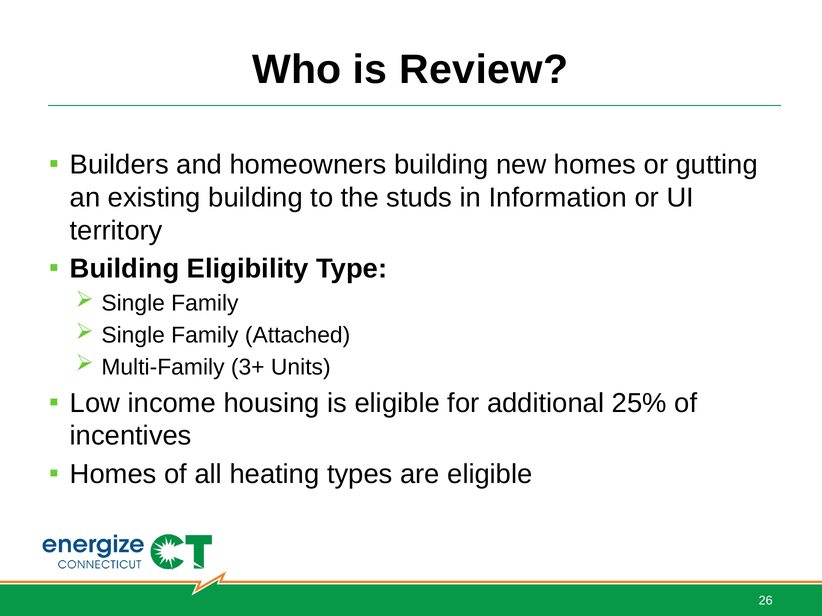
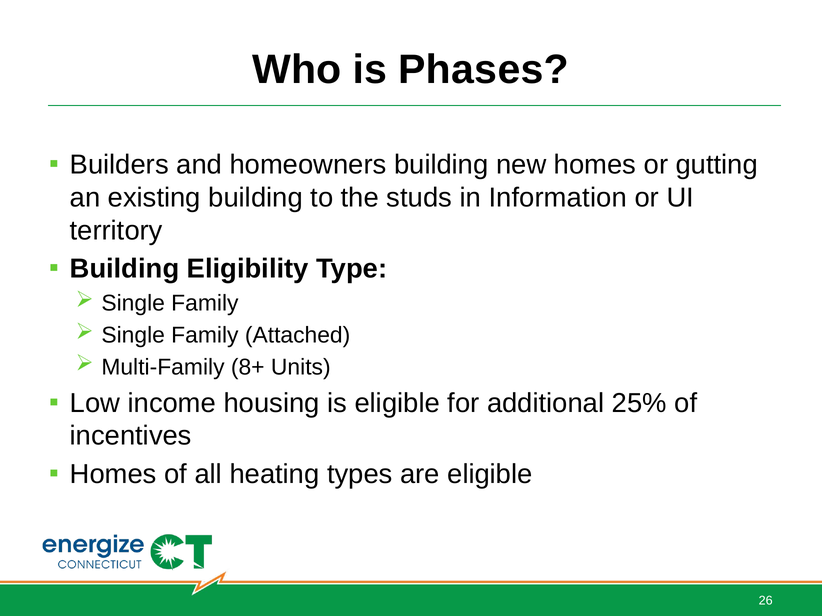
Review: Review -> Phases
3+: 3+ -> 8+
